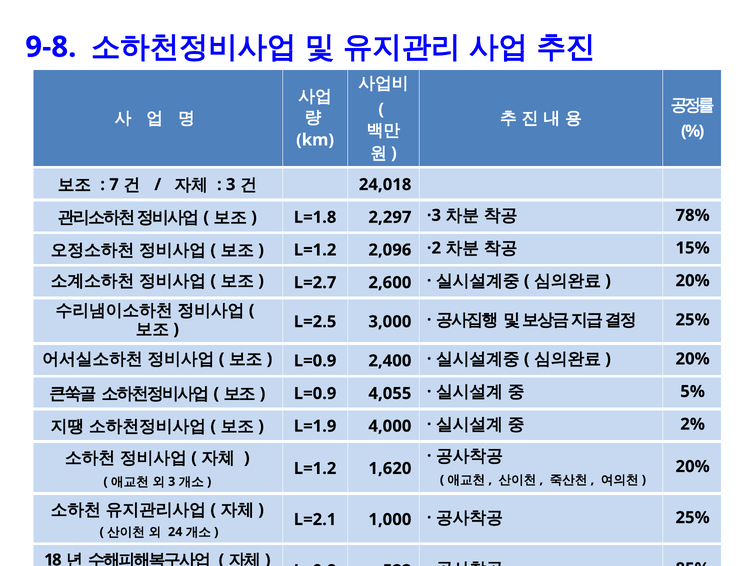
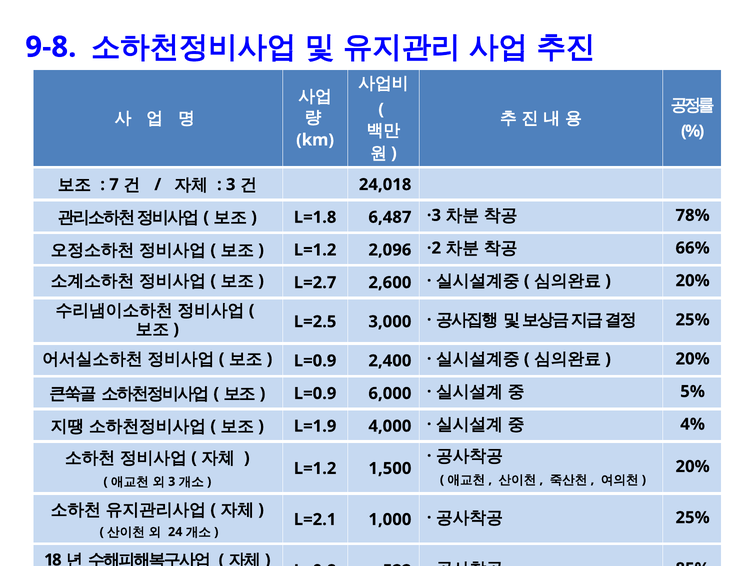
2,297: 2,297 -> 6,487
15%: 15% -> 66%
4,055: 4,055 -> 6,000
2%: 2% -> 4%
1,620: 1,620 -> 1,500
